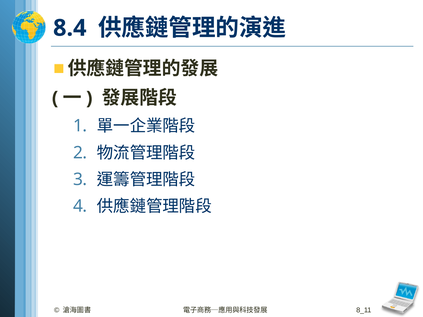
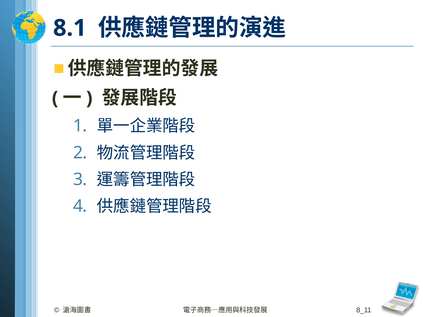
8.4: 8.4 -> 8.1
